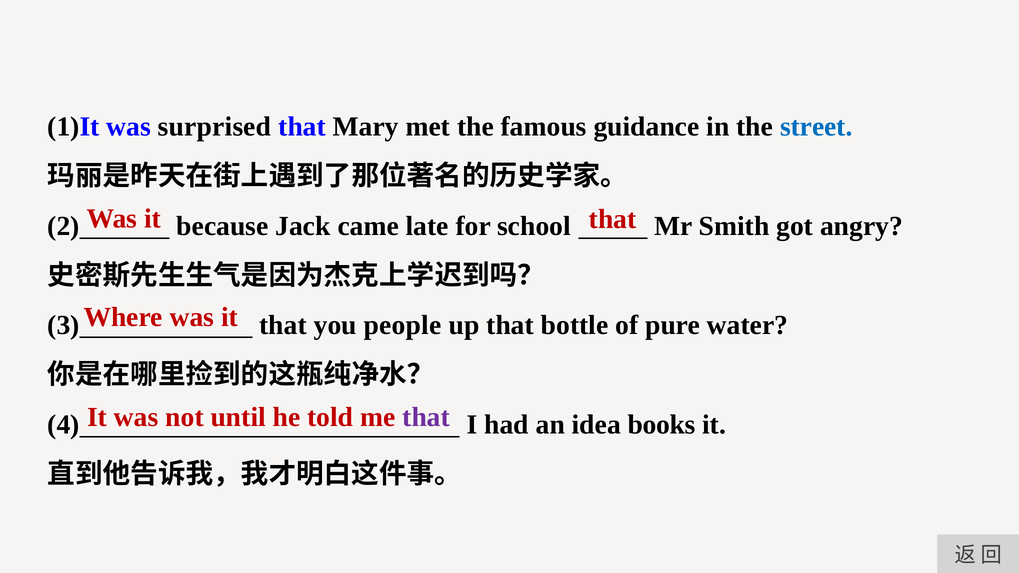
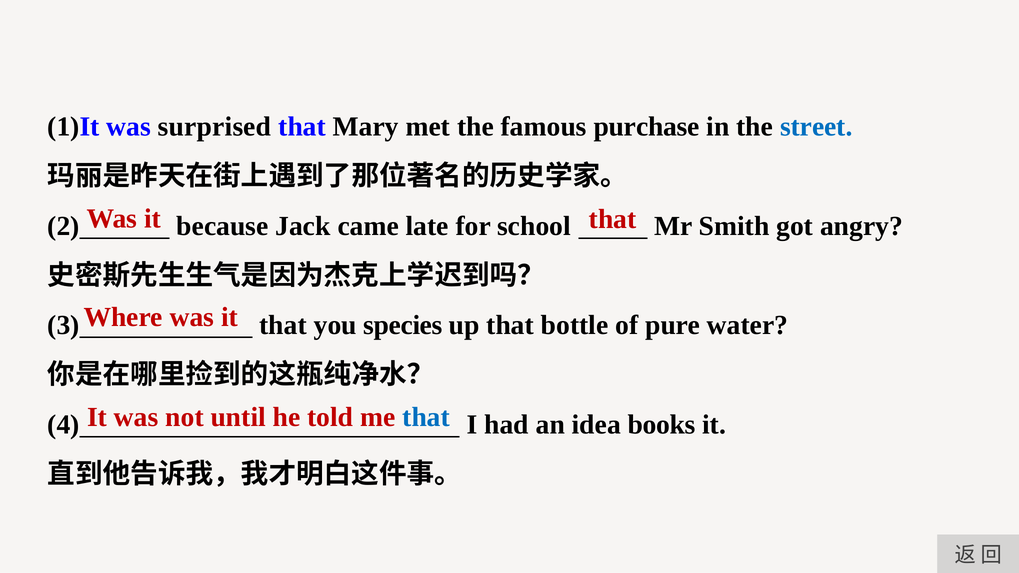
guidance: guidance -> purchase
people: people -> species
that at (426, 418) colour: purple -> blue
